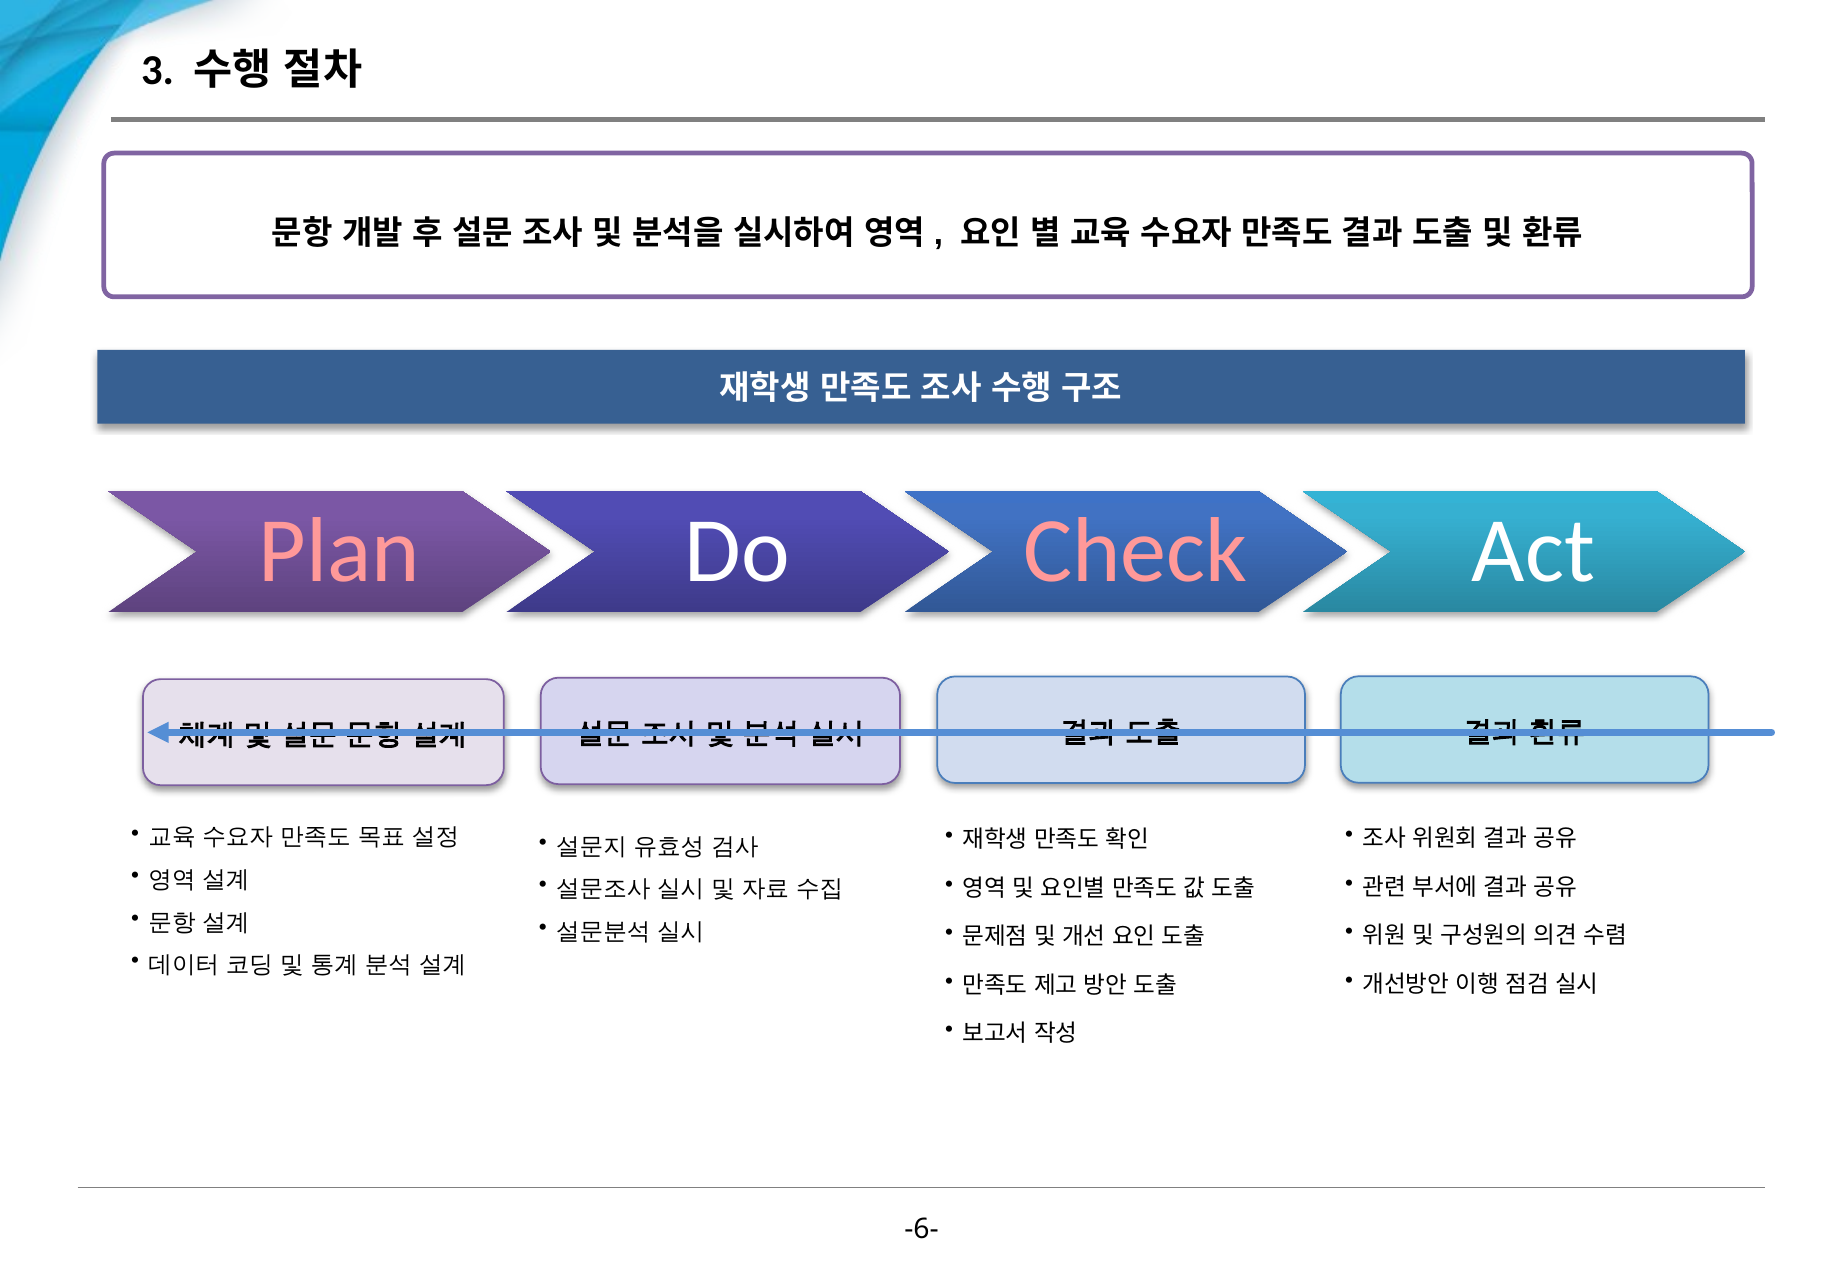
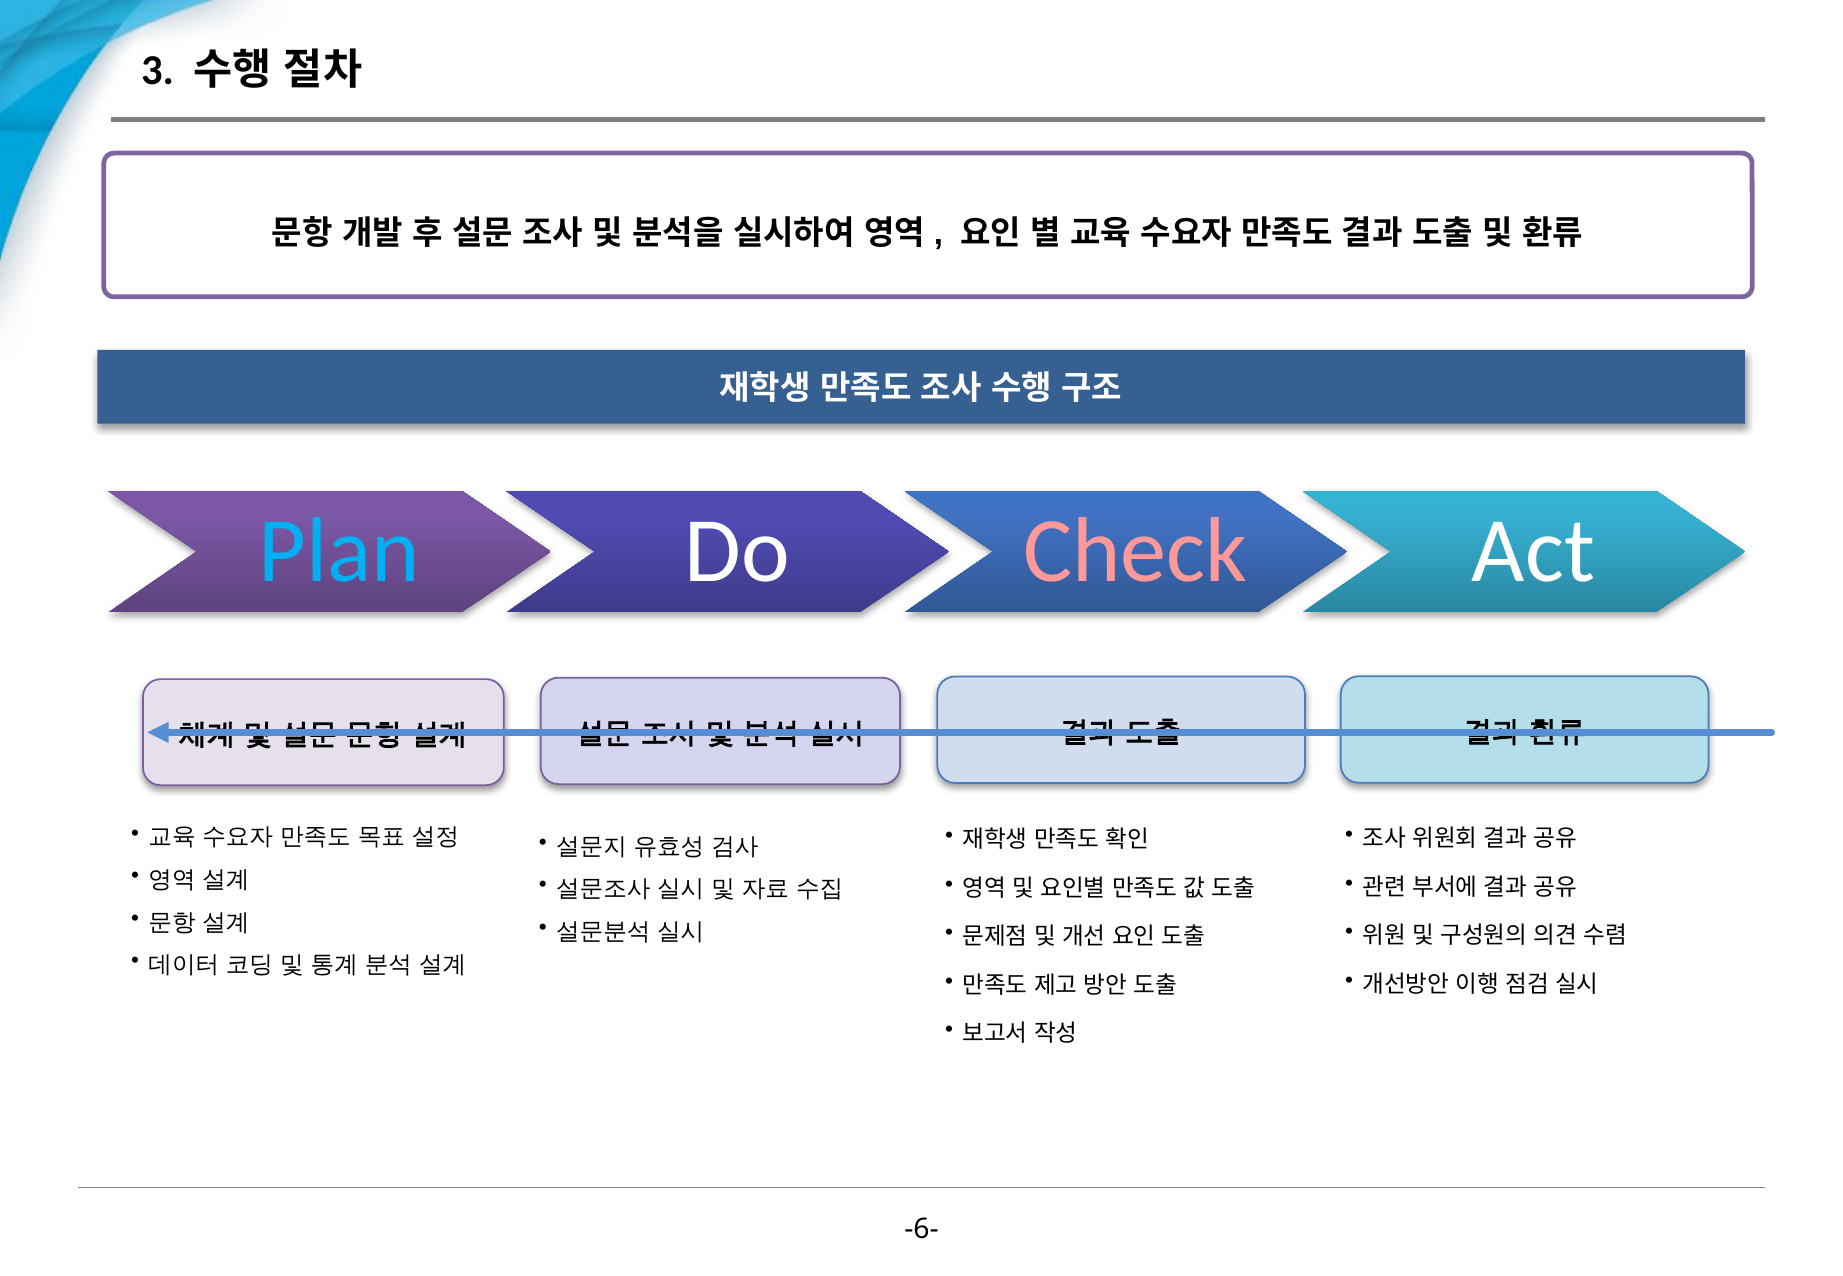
Plan colour: pink -> light blue
